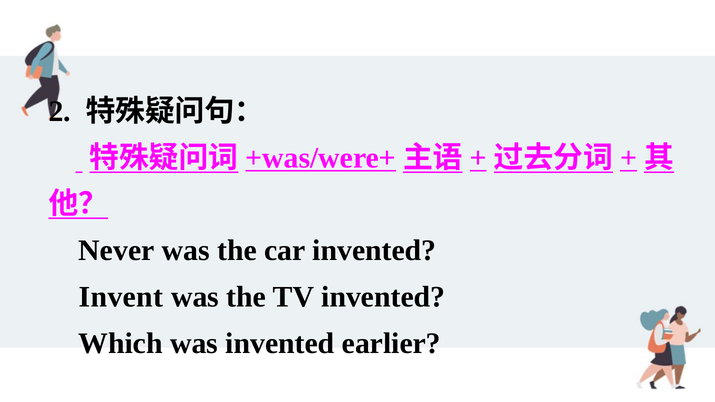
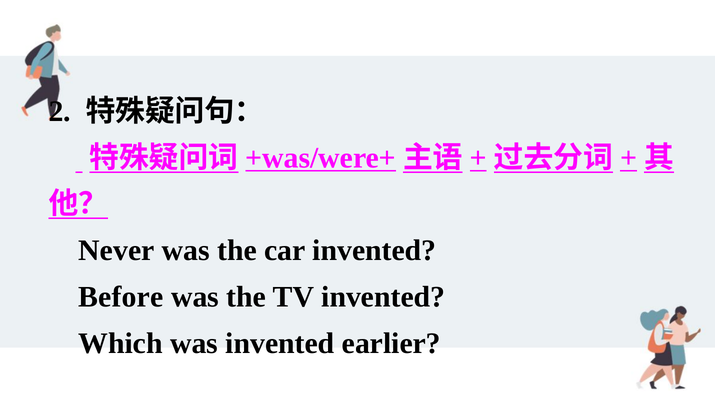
Invent: Invent -> Before
